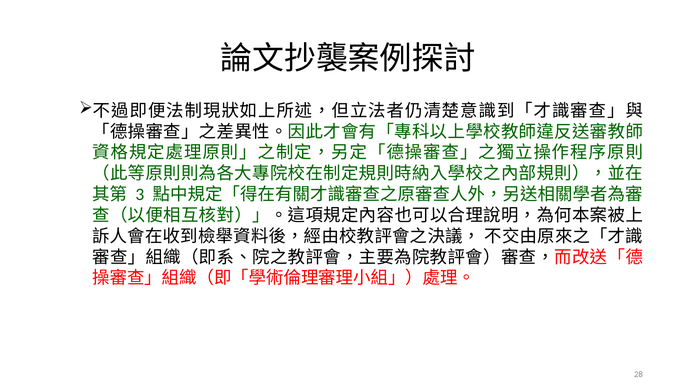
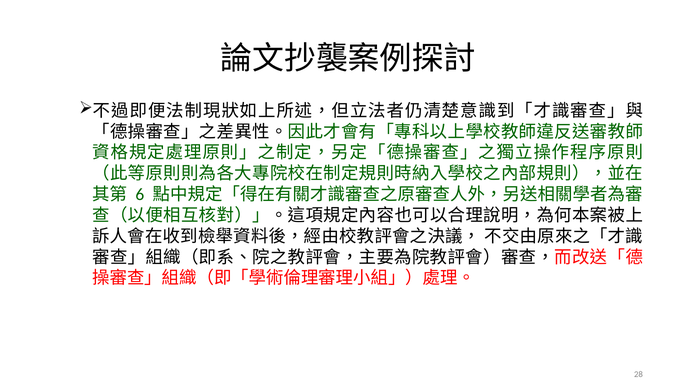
3: 3 -> 6
